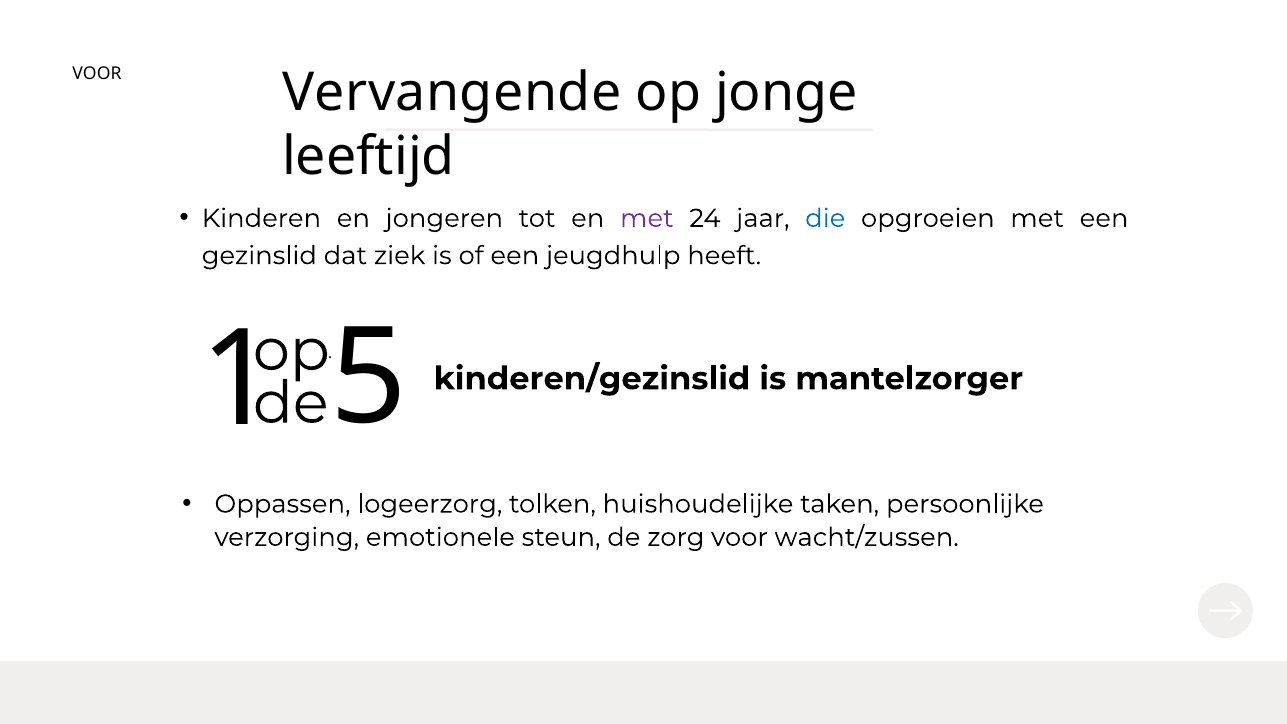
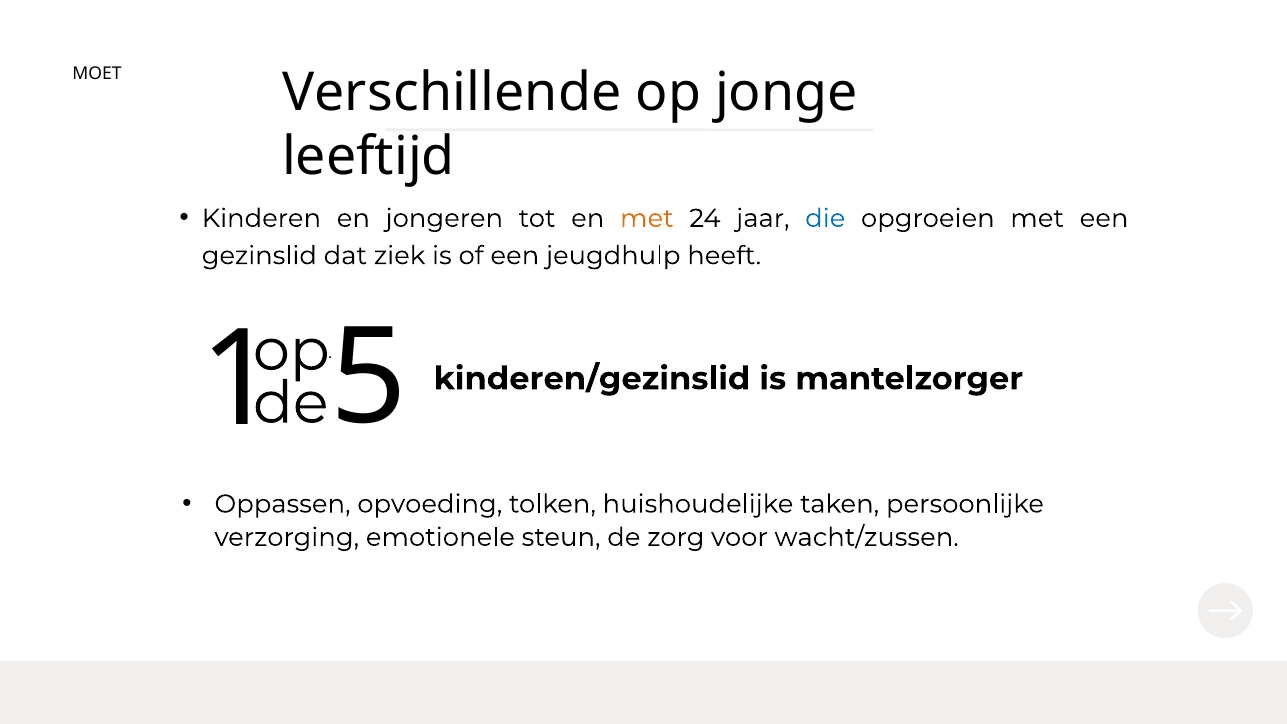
VOOR at (97, 74): VOOR -> MOET
Vervangende: Vervangende -> Verschillende
met at (647, 218) colour: purple -> orange
logeerzorg: logeerzorg -> opvoeding
